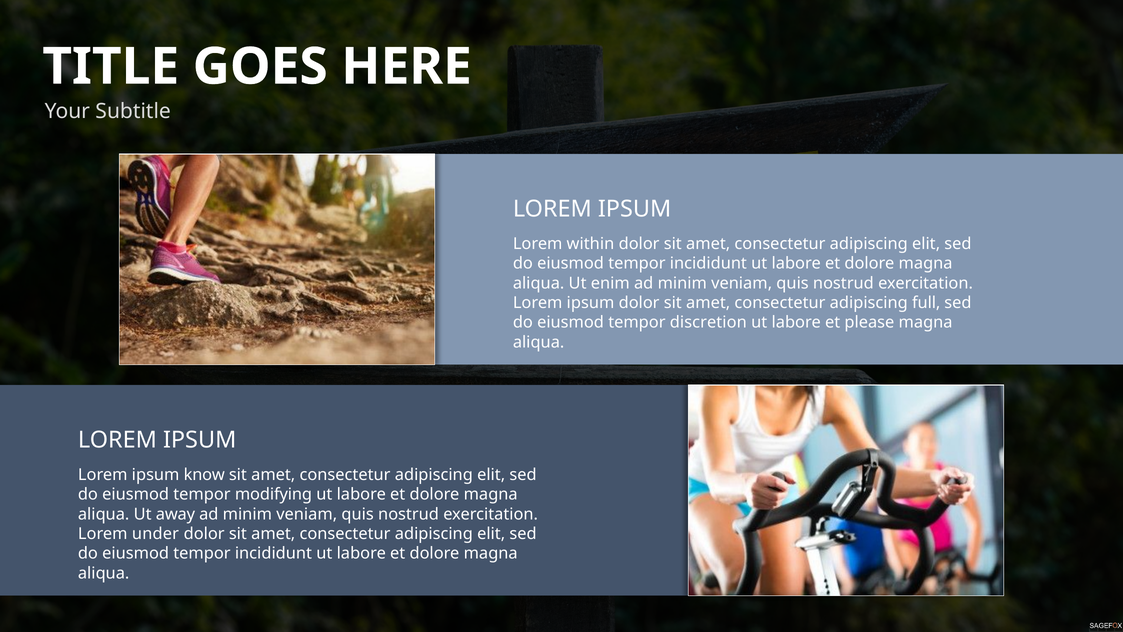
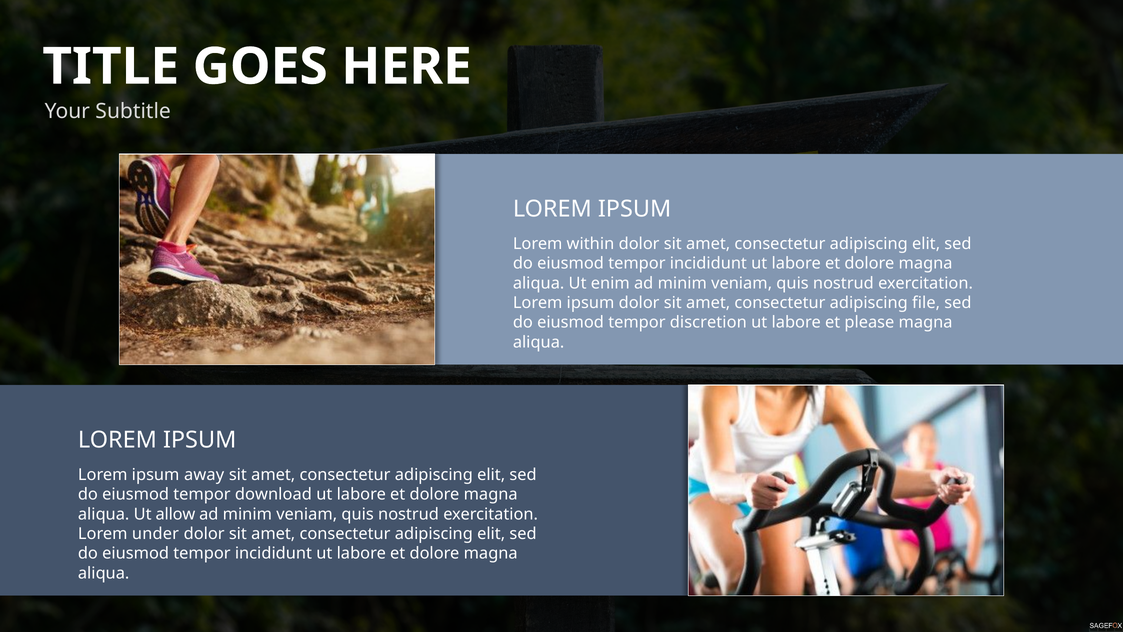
full: full -> file
know: know -> away
modifying: modifying -> download
away: away -> allow
